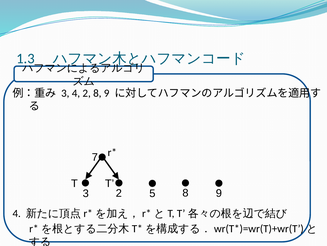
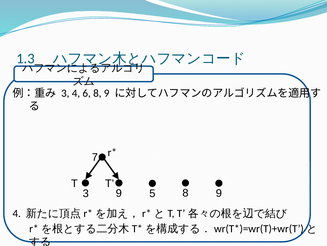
4 2: 2 -> 6
3 2: 2 -> 9
